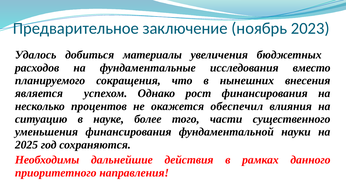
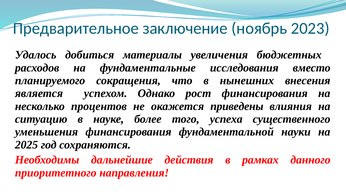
обеспечил: обеспечил -> приведены
части: части -> успеха
